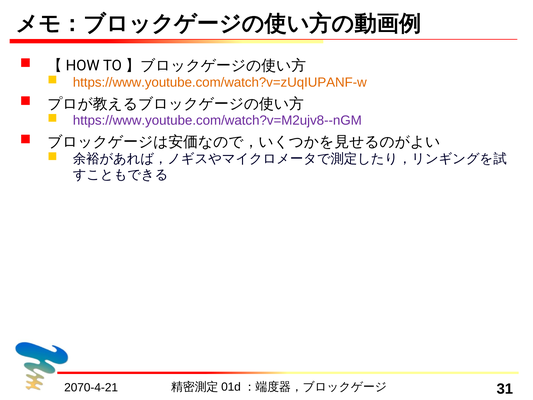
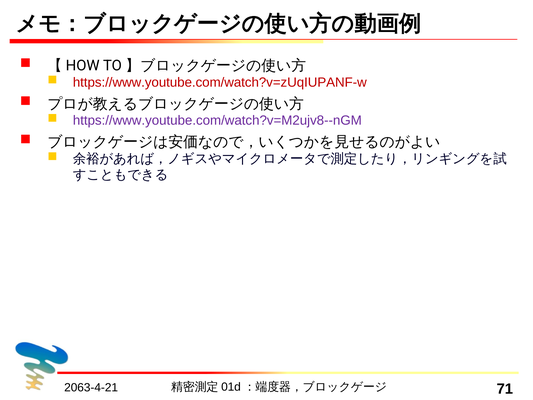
https://www.youtube.com/watch?v=zUqIUPANF-w colour: orange -> red
2070-4-21: 2070-4-21 -> 2063-4-21
31: 31 -> 71
